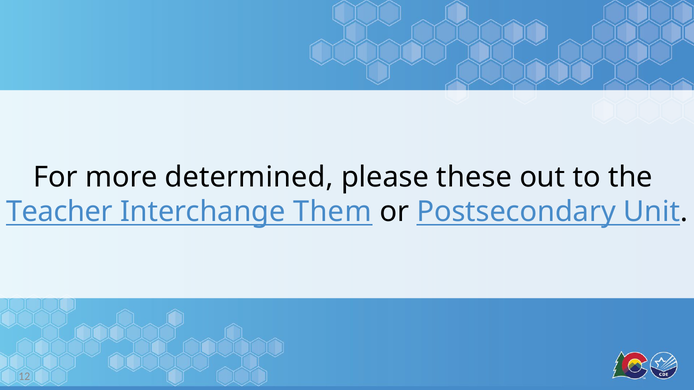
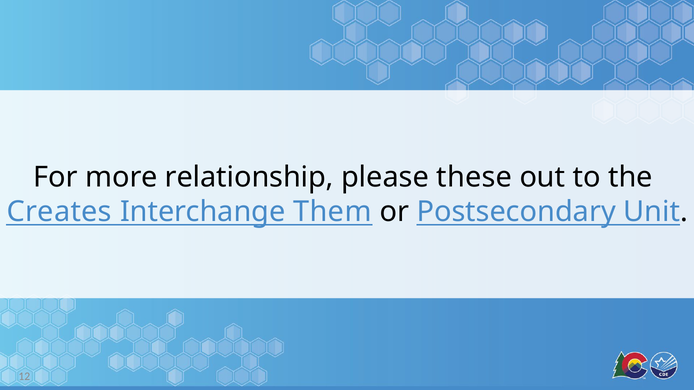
determined: determined -> relationship
Teacher: Teacher -> Creates
